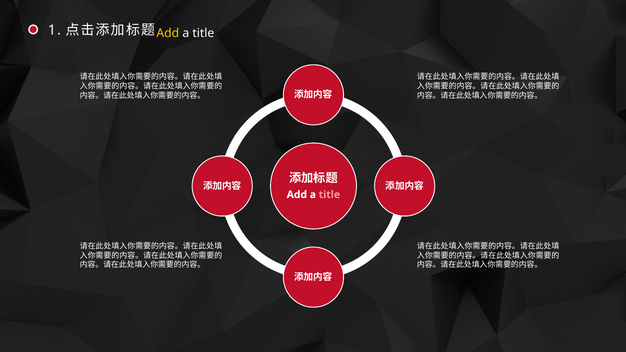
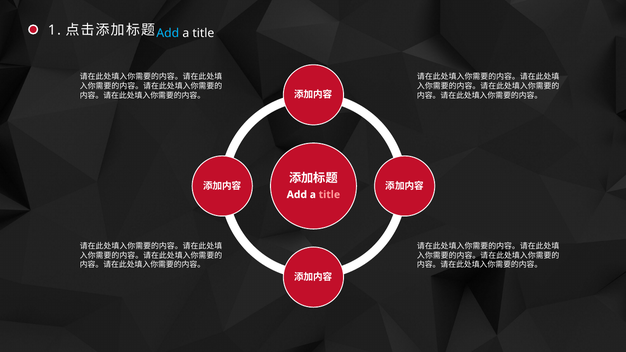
Add at (168, 33) colour: yellow -> light blue
